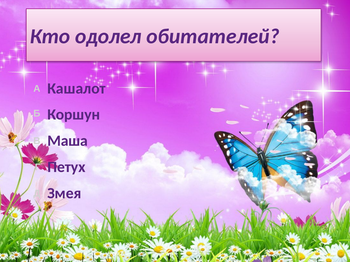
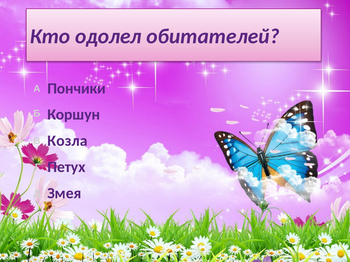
Кашалот: Кашалот -> Пончики
Маша: Маша -> Козла
